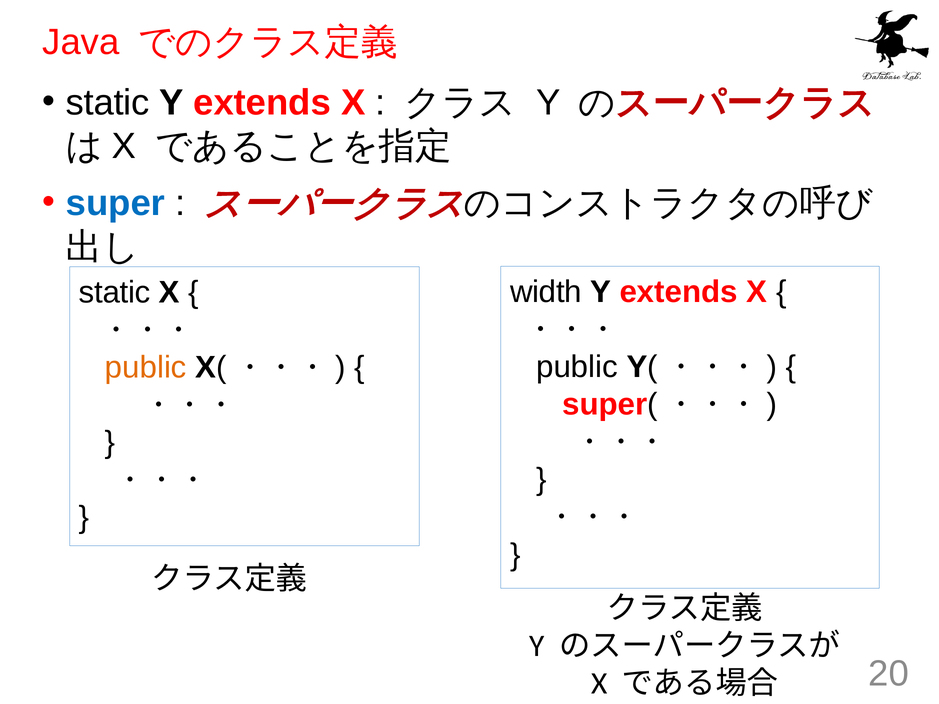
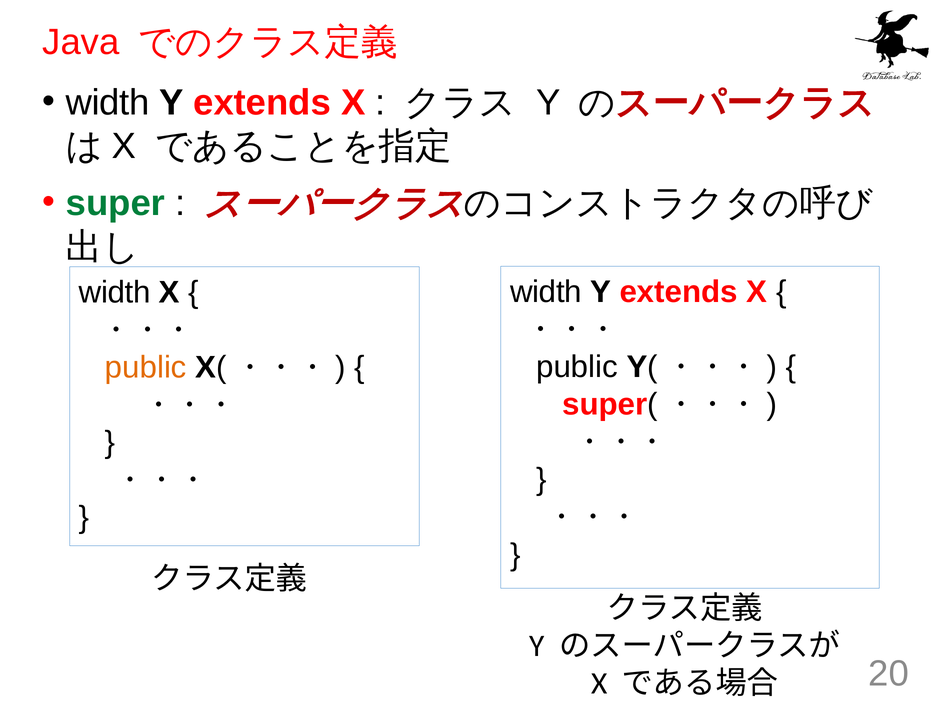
static at (108, 103): static -> width
super colour: blue -> green
static at (115, 292): static -> width
